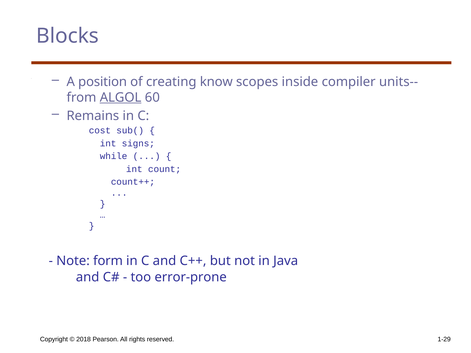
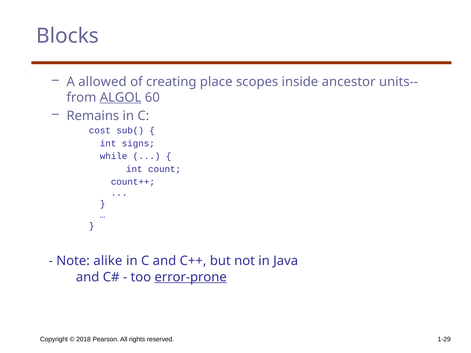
position: position -> allowed
know: know -> place
compiler: compiler -> ancestor
form: form -> alike
error-prone underline: none -> present
